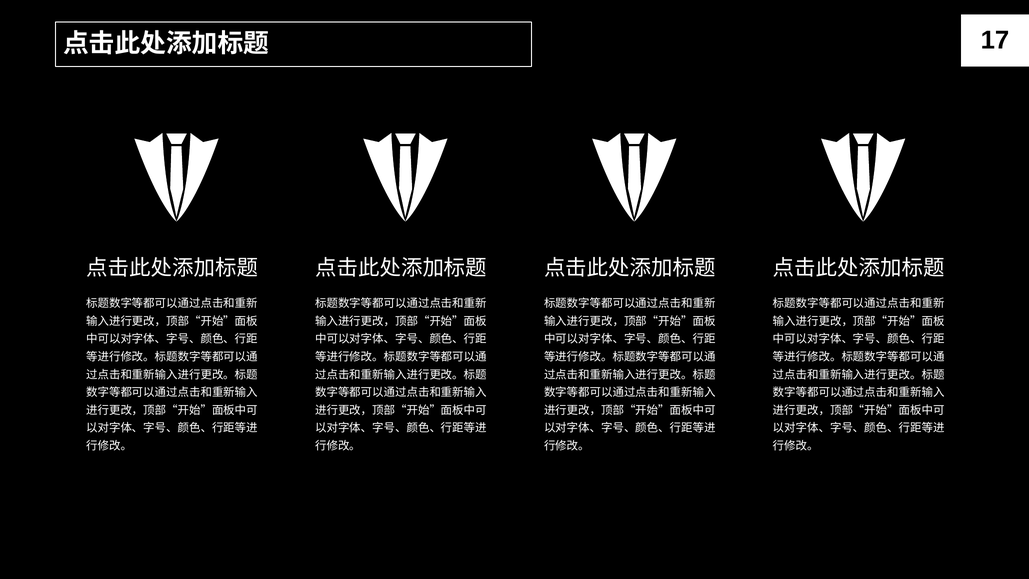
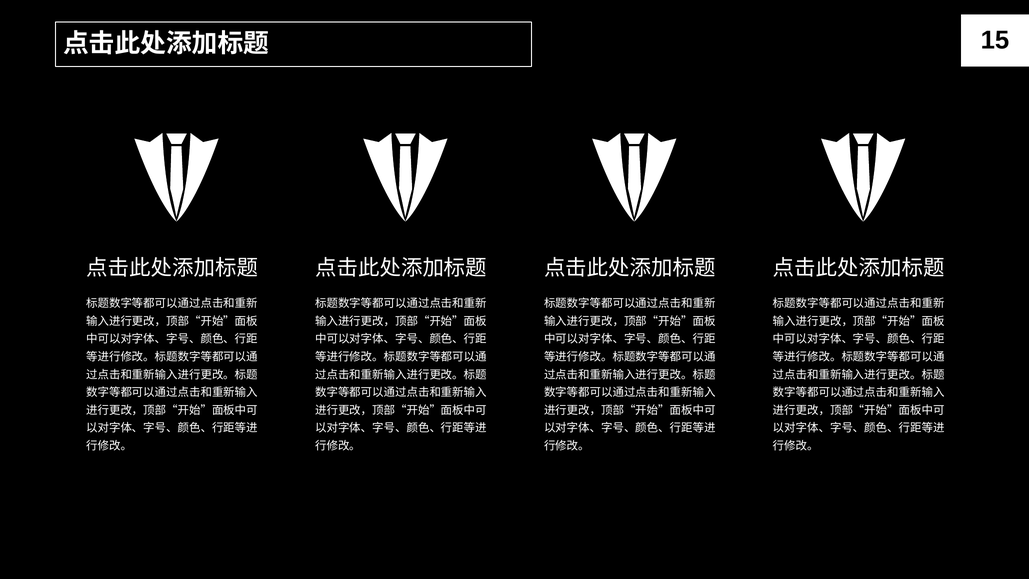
17: 17 -> 15
